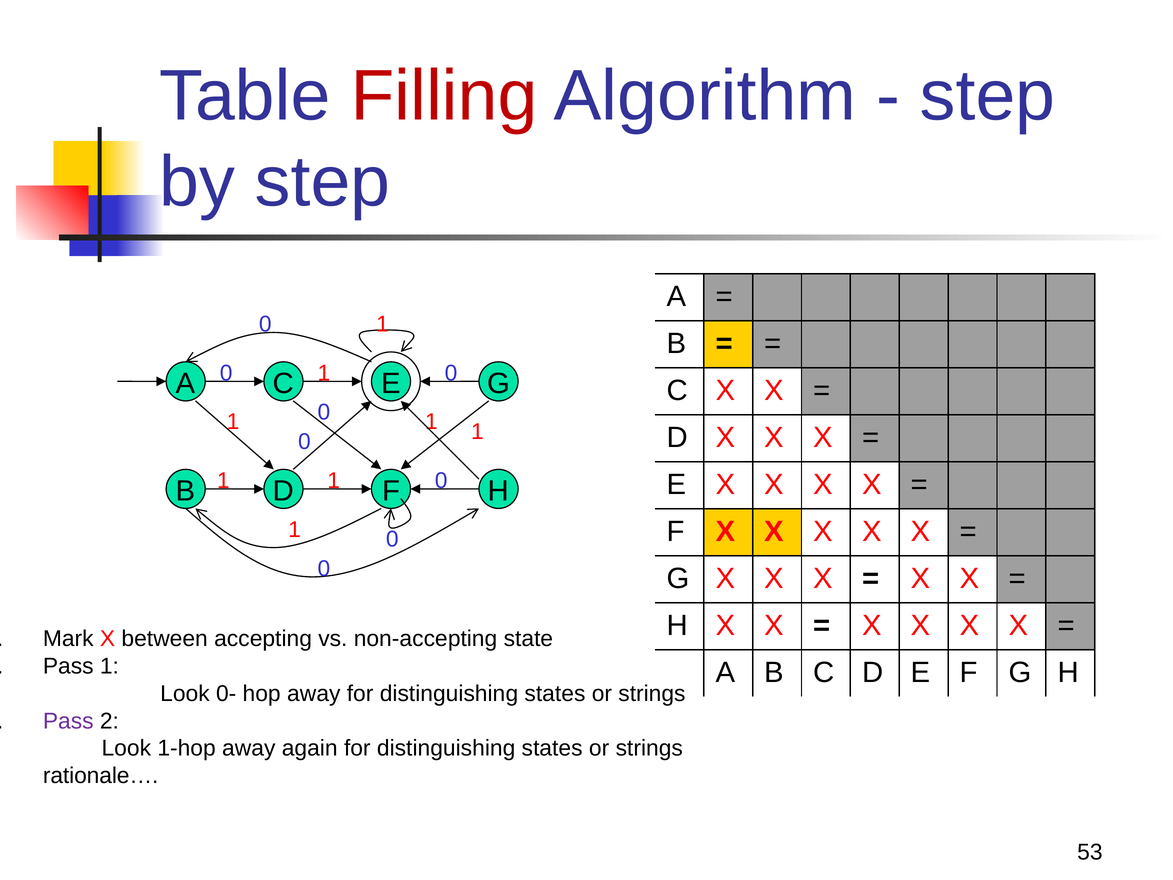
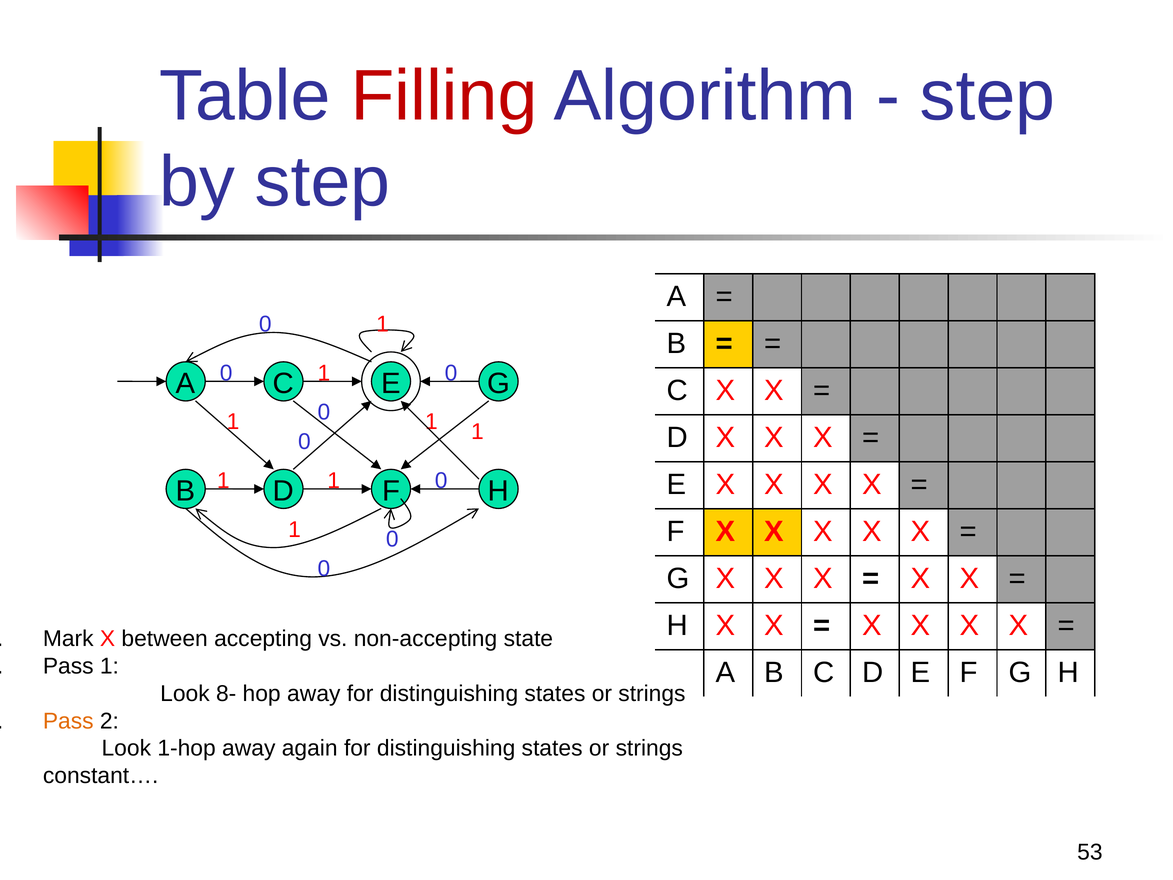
0-: 0- -> 8-
Pass at (68, 721) colour: purple -> orange
rationale…: rationale… -> constant…
